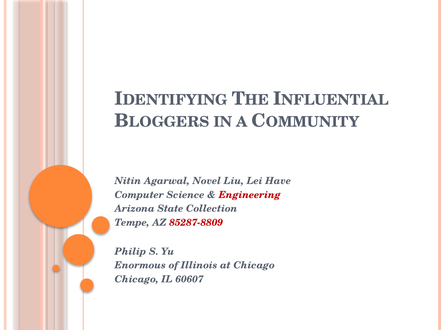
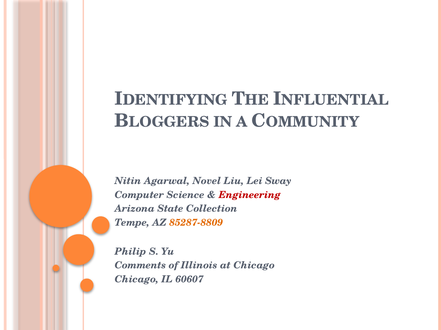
Have: Have -> Sway
85287-8809 colour: red -> orange
Enormous: Enormous -> Comments
